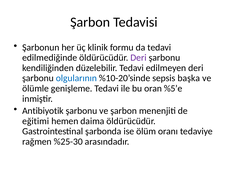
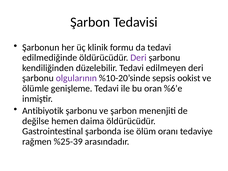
olgularının colour: blue -> purple
başka: başka -> ookist
%5’e: %5’e -> %6’e
eğitimi: eğitimi -> değilse
%25-30: %25-30 -> %25-39
